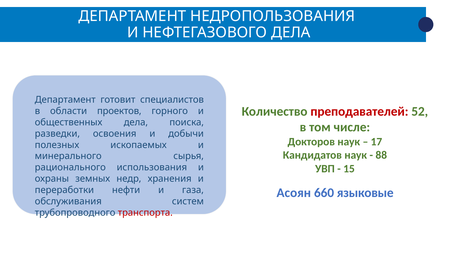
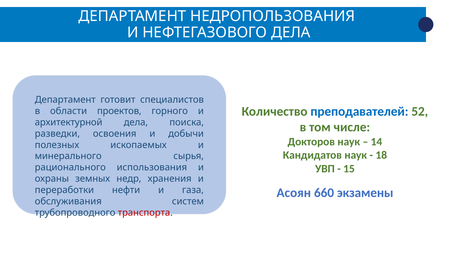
преподавателей colour: red -> blue
общественных: общественных -> архитектурной
17: 17 -> 14
88: 88 -> 18
языковые: языковые -> экзамены
